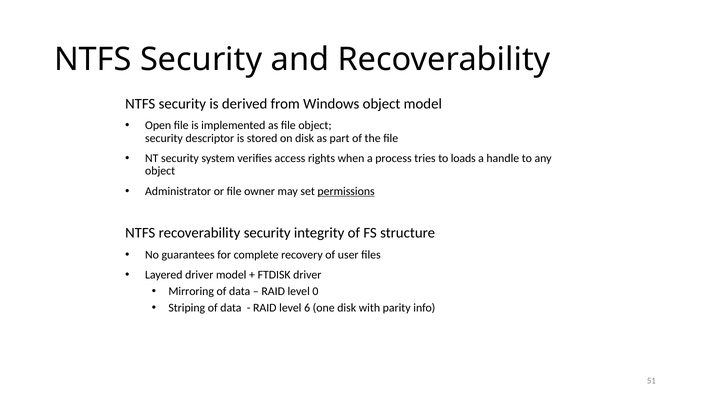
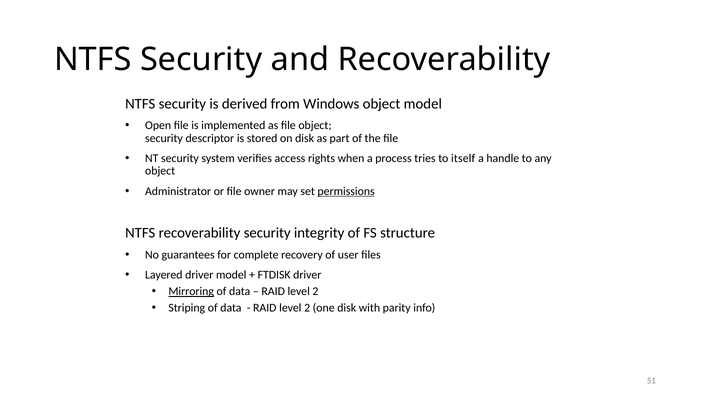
loads: loads -> itself
Mirroring underline: none -> present
0 at (315, 292): 0 -> 2
6 at (307, 308): 6 -> 2
